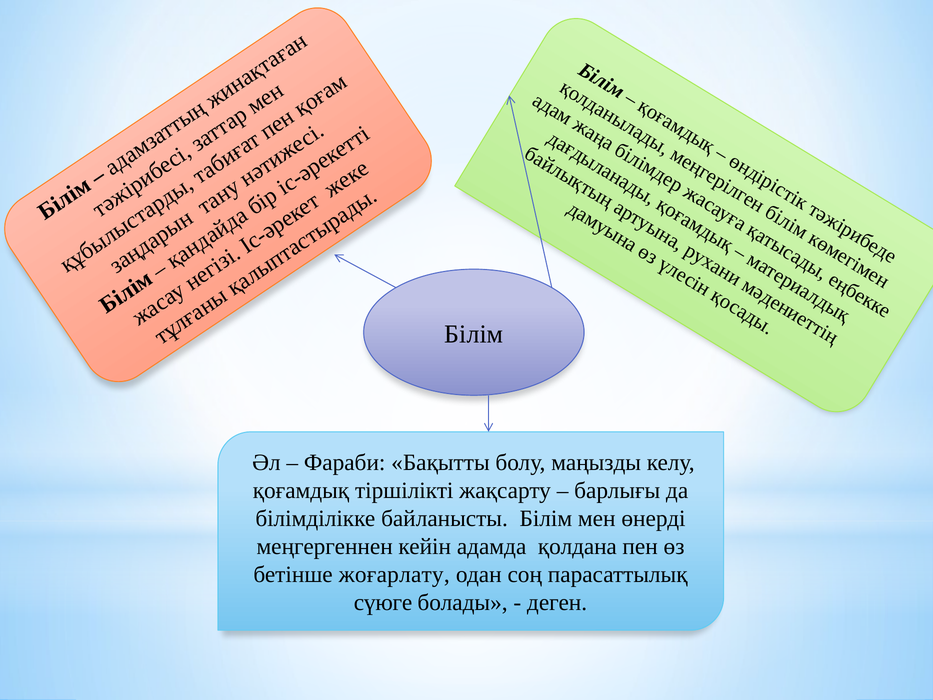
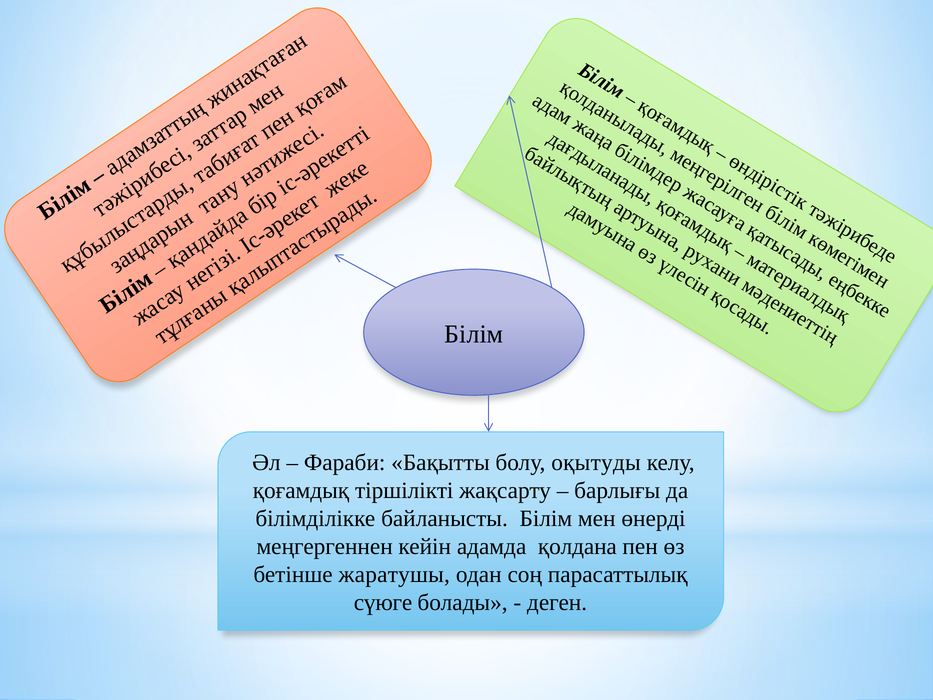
маңызды: маңызды -> оқытуды
жоғарлату: жоғарлату -> жаратушы
